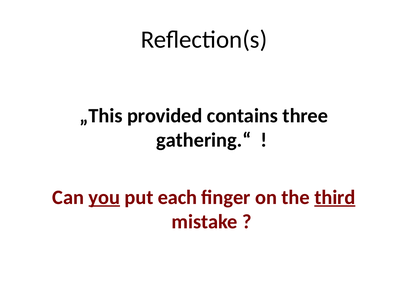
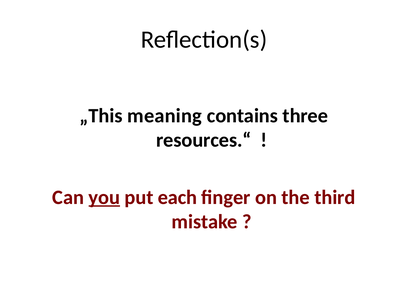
provided: provided -> meaning
gathering.“: gathering.“ -> resources.“
third underline: present -> none
